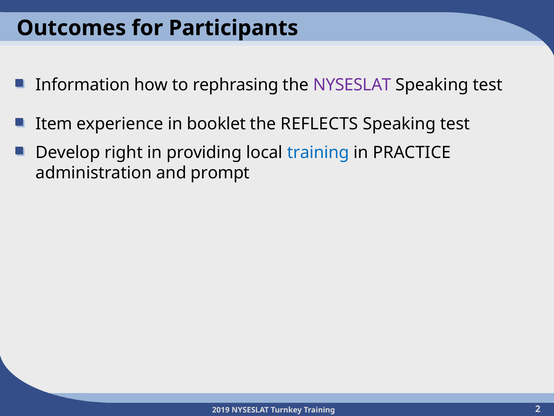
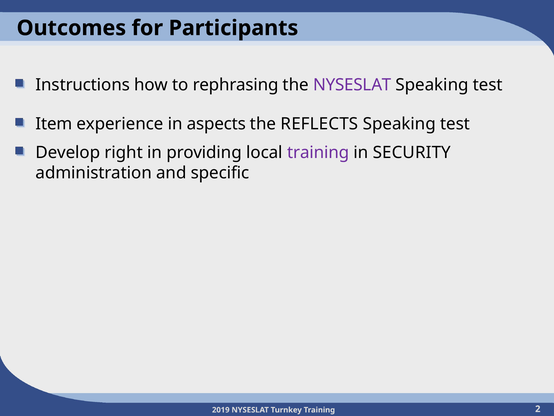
Information: Information -> Instructions
booklet: booklet -> aspects
training at (318, 153) colour: blue -> purple
PRACTICE: PRACTICE -> SECURITY
prompt: prompt -> specific
